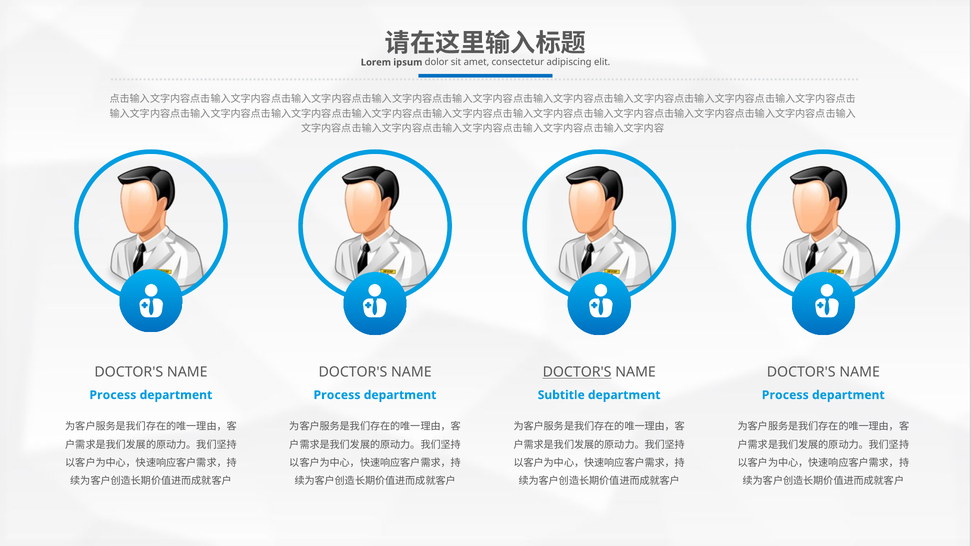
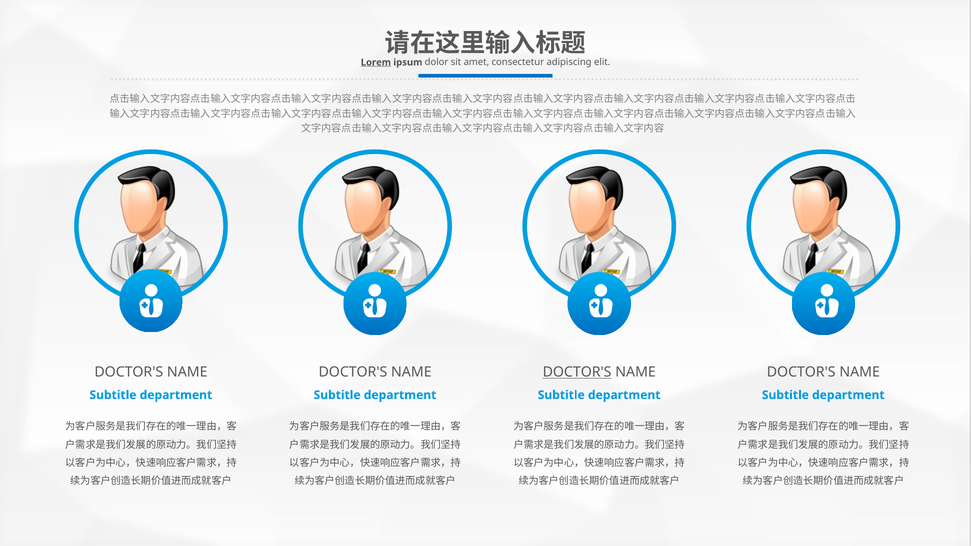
Lorem underline: none -> present
Process at (113, 395): Process -> Subtitle
Process at (337, 395): Process -> Subtitle
Process at (785, 395): Process -> Subtitle
